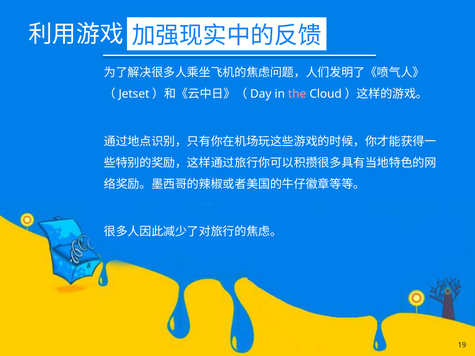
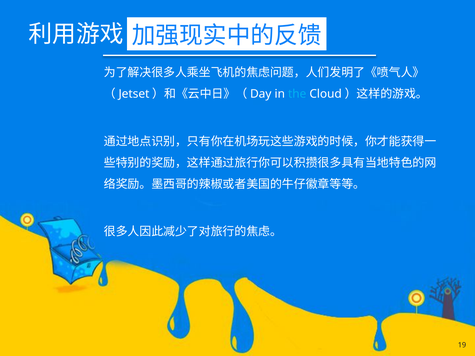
the colour: pink -> light blue
